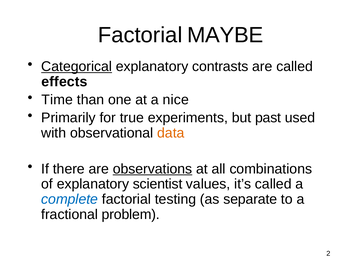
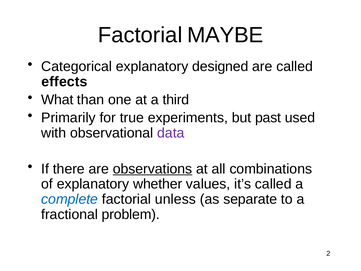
Categorical underline: present -> none
contrasts: contrasts -> designed
Time: Time -> What
nice: nice -> third
data colour: orange -> purple
scientist: scientist -> whether
testing: testing -> unless
